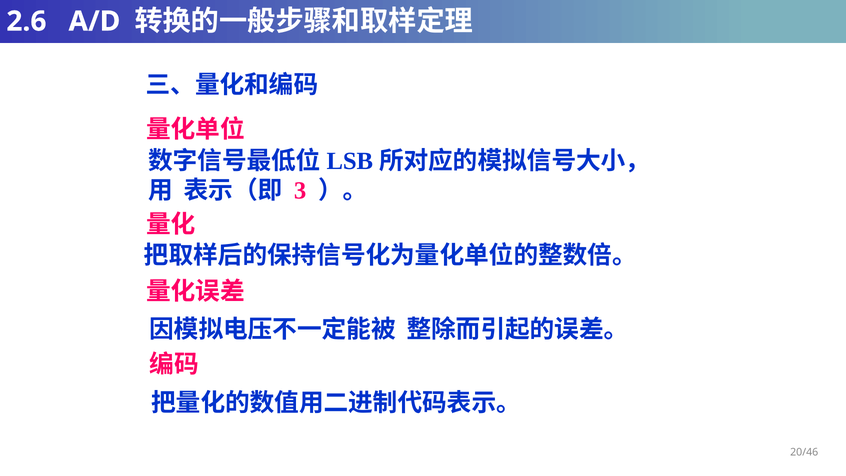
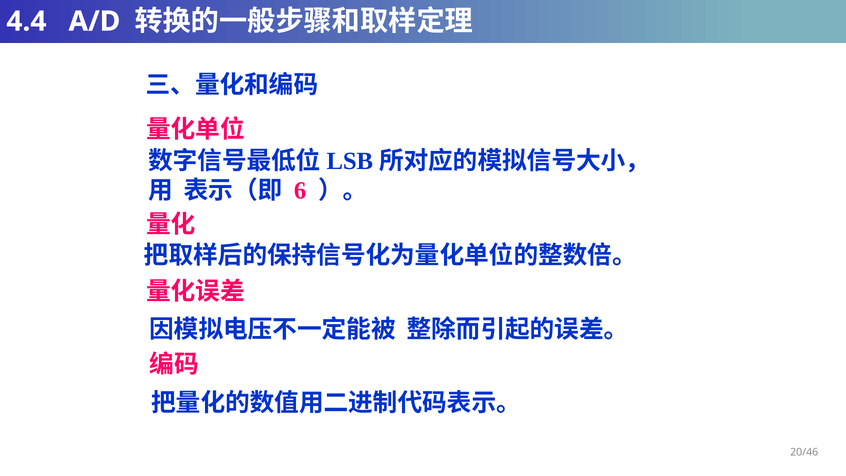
2.6: 2.6 -> 4.4
3: 3 -> 6
